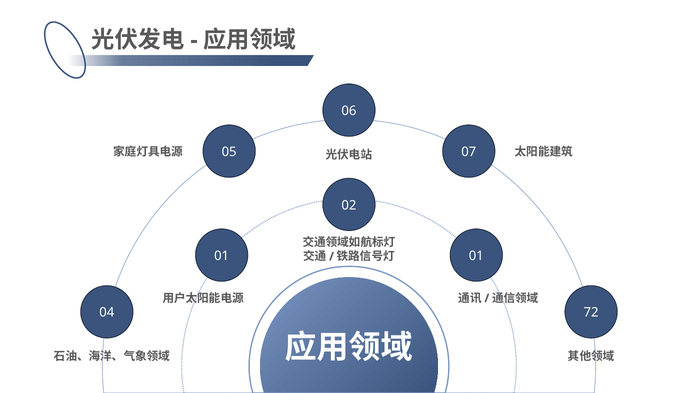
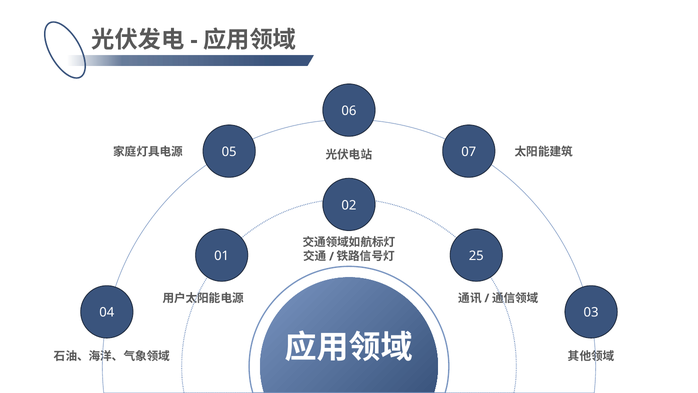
01 01: 01 -> 25
72: 72 -> 03
